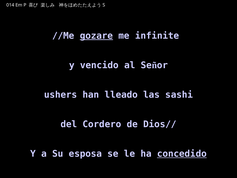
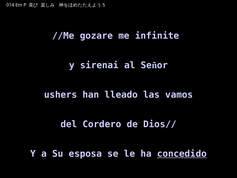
gozare underline: present -> none
vencido: vencido -> sirenai
sashi: sashi -> vamos
